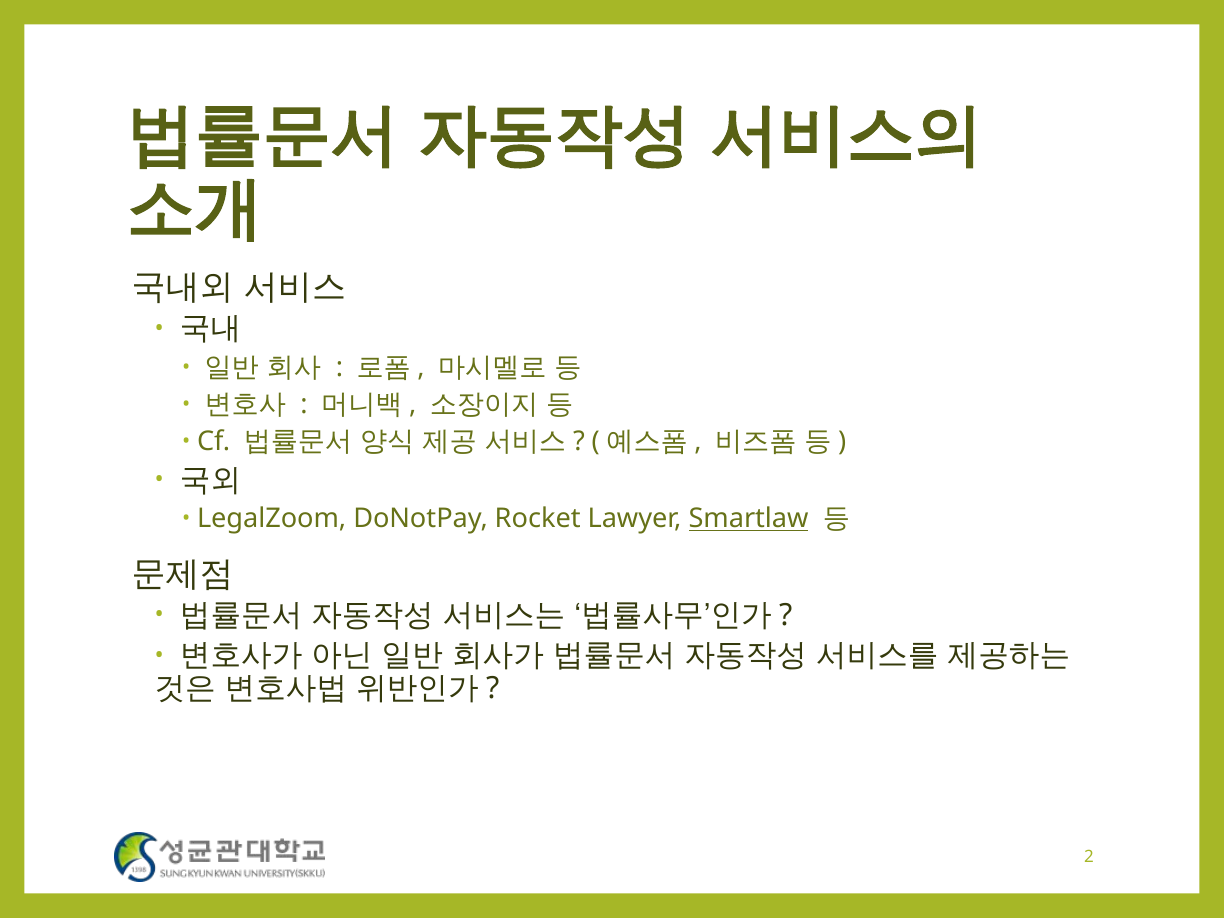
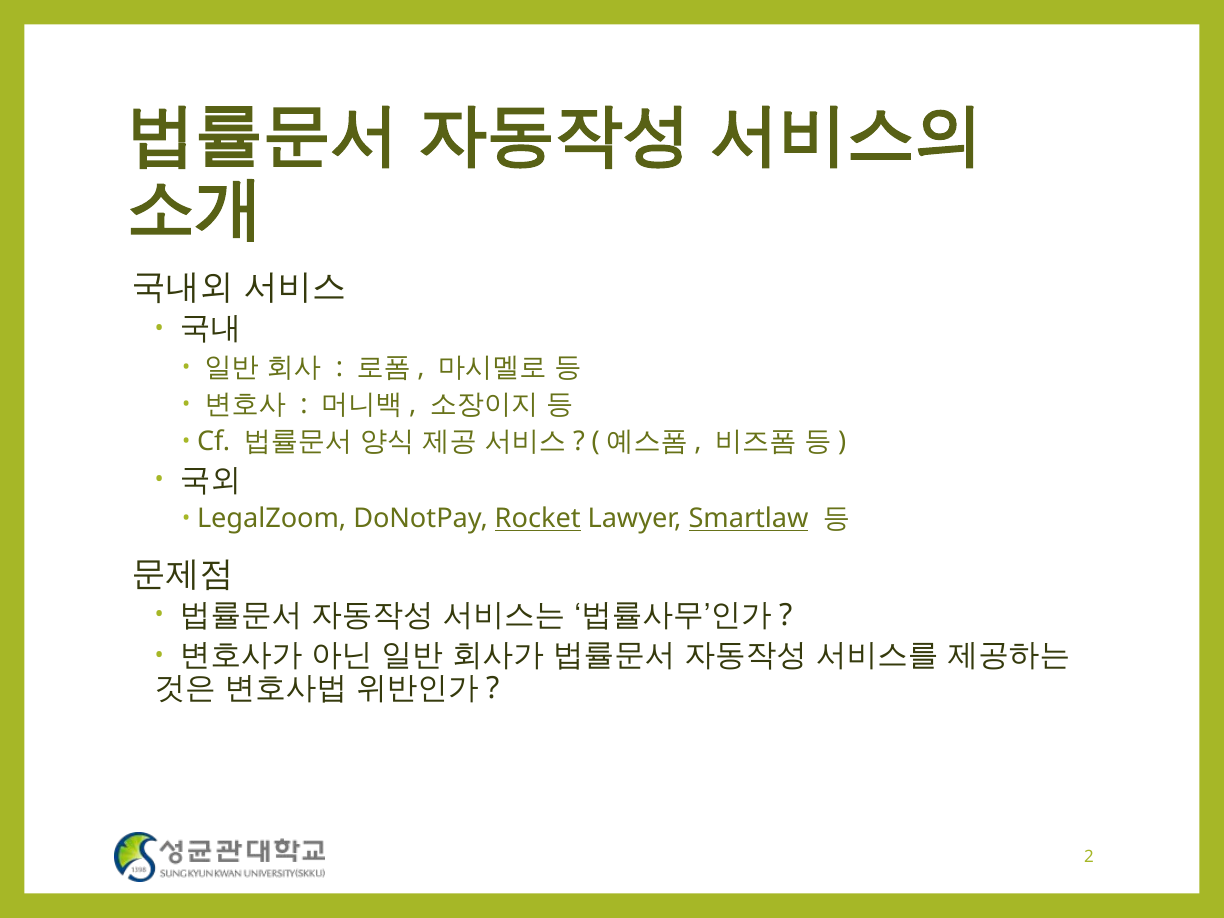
Rocket underline: none -> present
